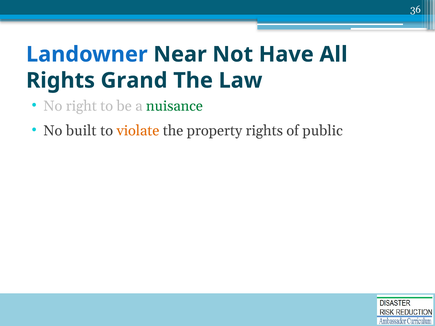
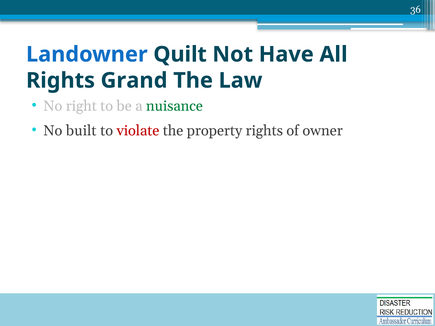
Near: Near -> Quilt
violate colour: orange -> red
public: public -> owner
